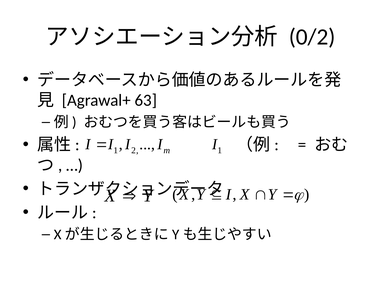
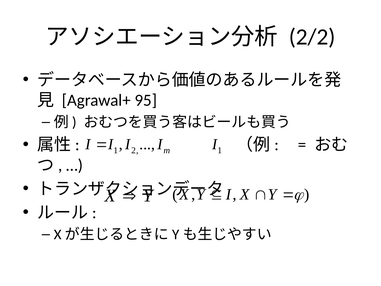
0/2: 0/2 -> 2/2
63: 63 -> 95
